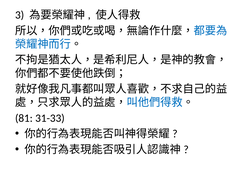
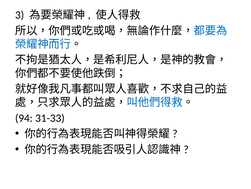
81: 81 -> 94
